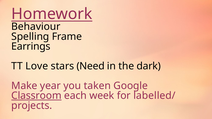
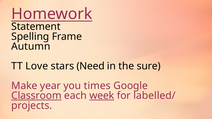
Behaviour: Behaviour -> Statement
Earrings: Earrings -> Autumn
dark: dark -> sure
taken: taken -> times
week underline: none -> present
